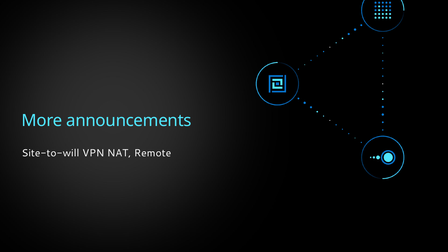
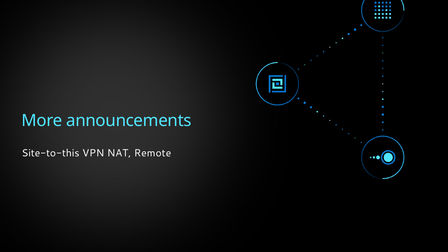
Site-to-will: Site-to-will -> Site-to-this
